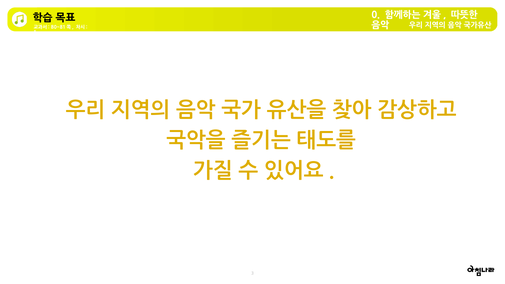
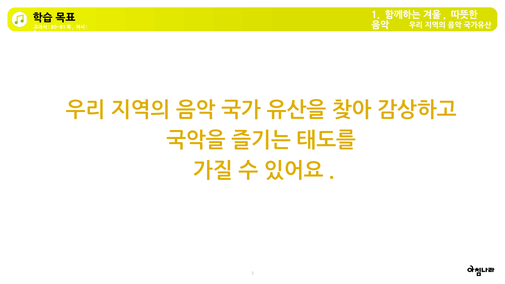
0 at (376, 15): 0 -> 1
